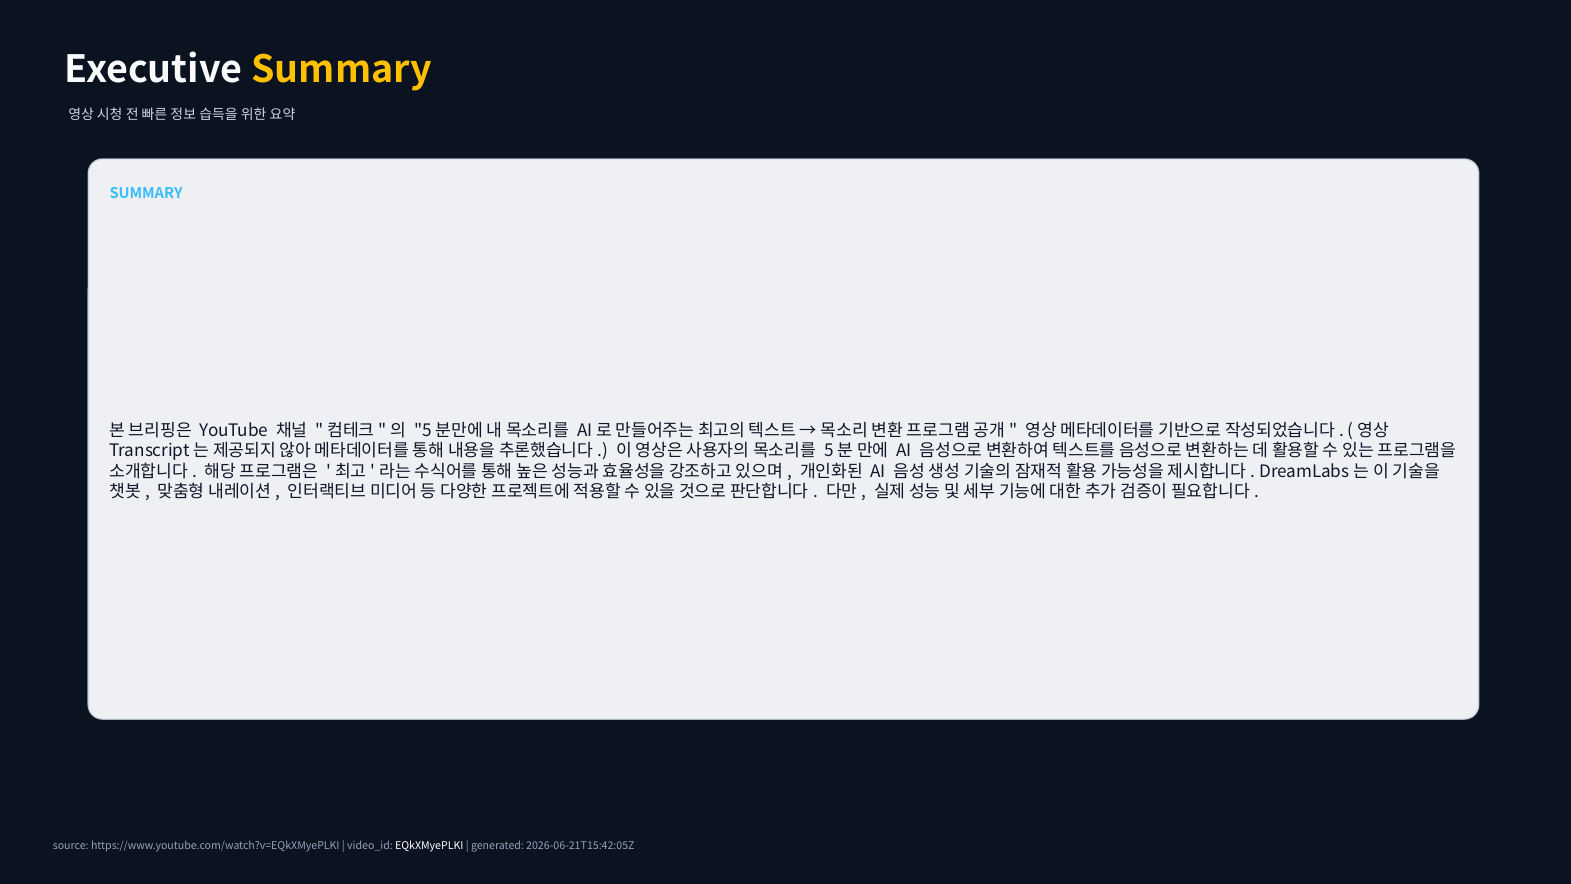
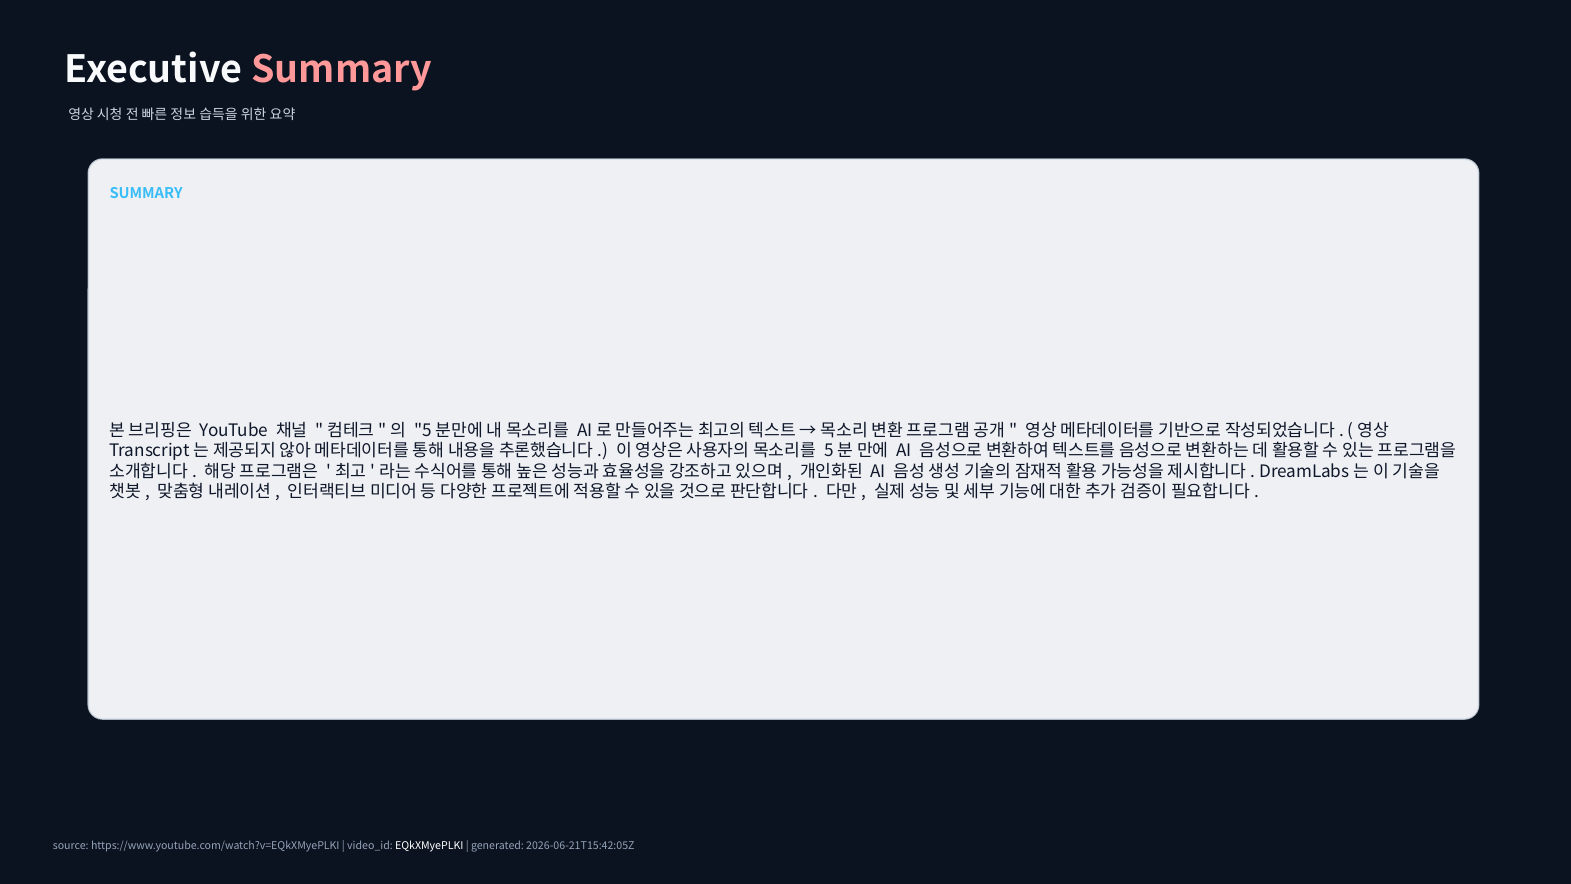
Summary at (341, 70) colour: yellow -> pink
